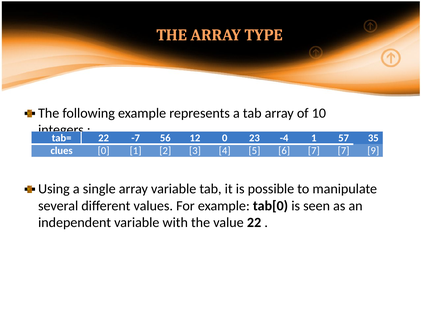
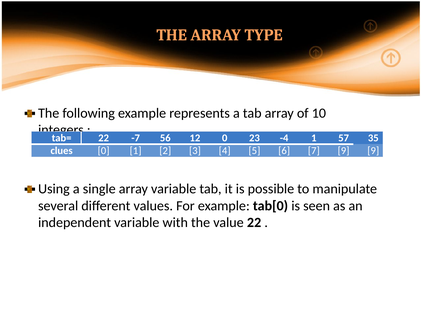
7 7: 7 -> 9
